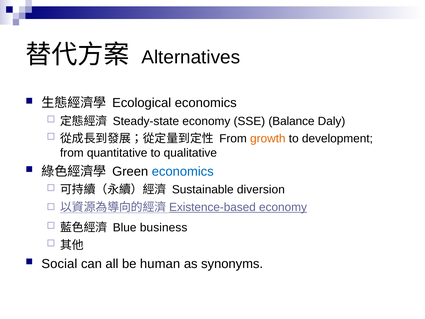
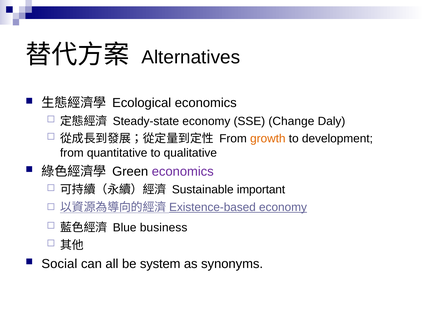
Balance: Balance -> Change
economics at (183, 171) colour: blue -> purple
diversion: diversion -> important
human: human -> system
